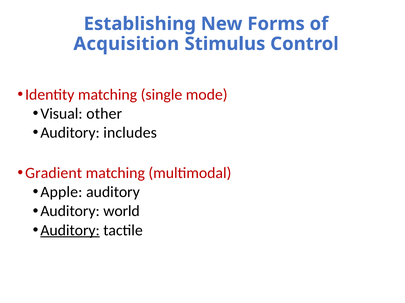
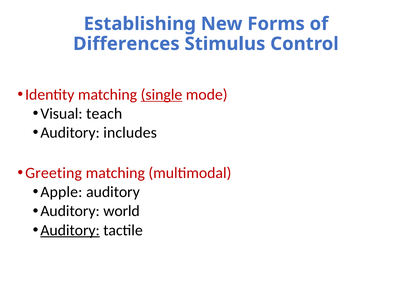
Acquisition: Acquisition -> Differences
single underline: none -> present
other: other -> teach
Gradient: Gradient -> Greeting
